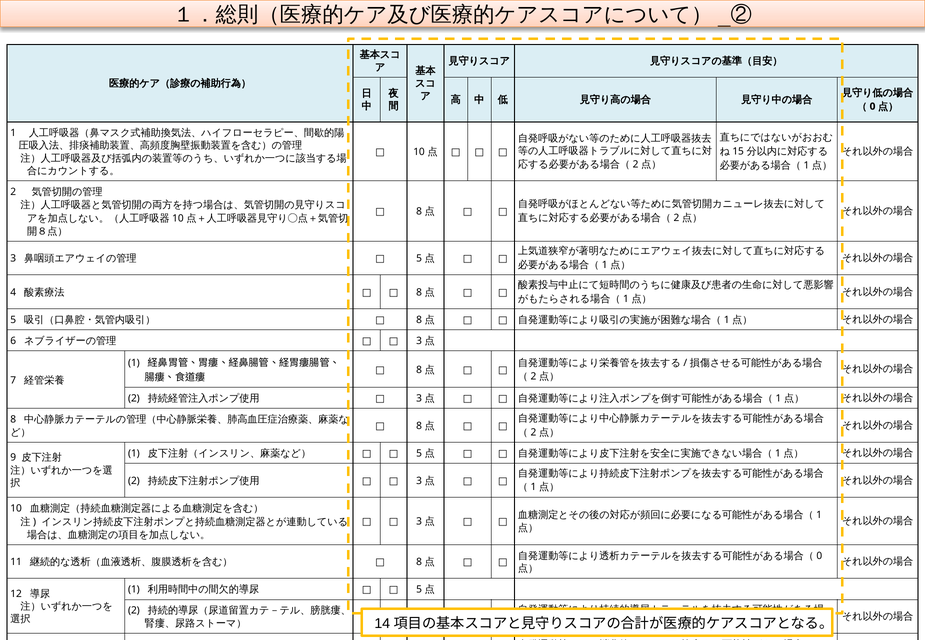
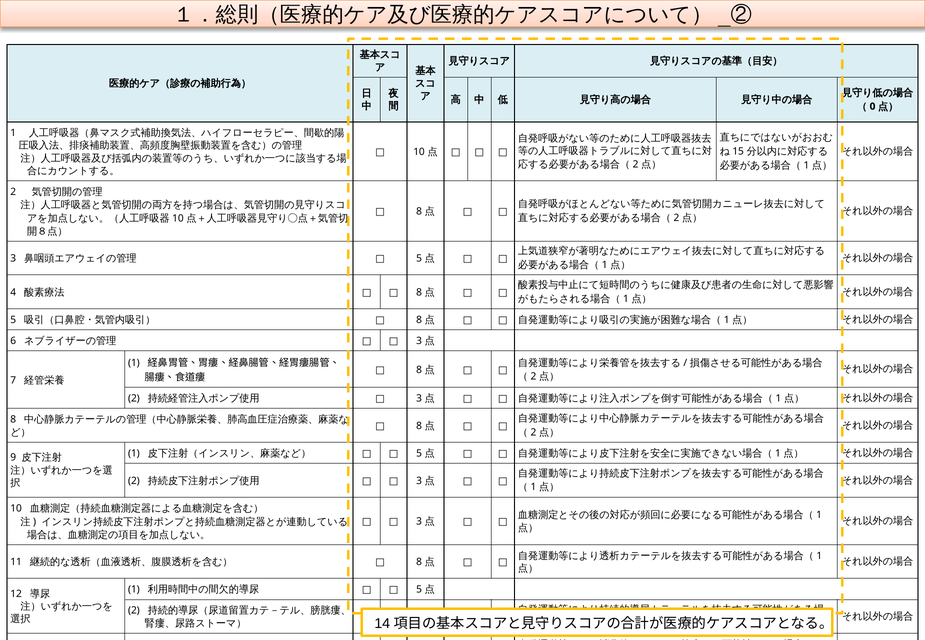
0 at (819, 556): 0 -> 1
